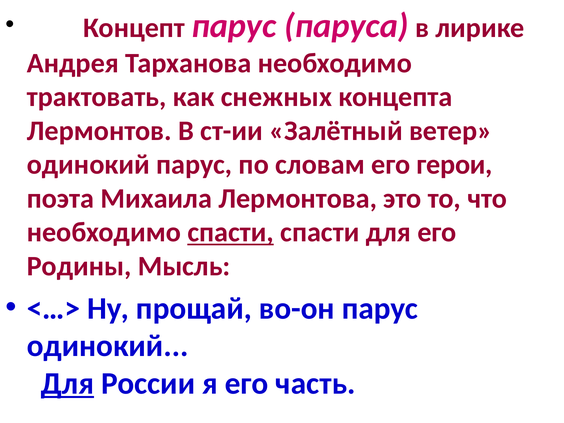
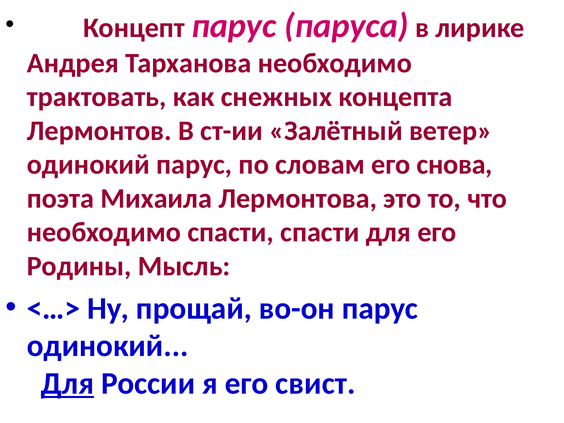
герои: герои -> снова
спасти at (231, 232) underline: present -> none
часть: часть -> свист
